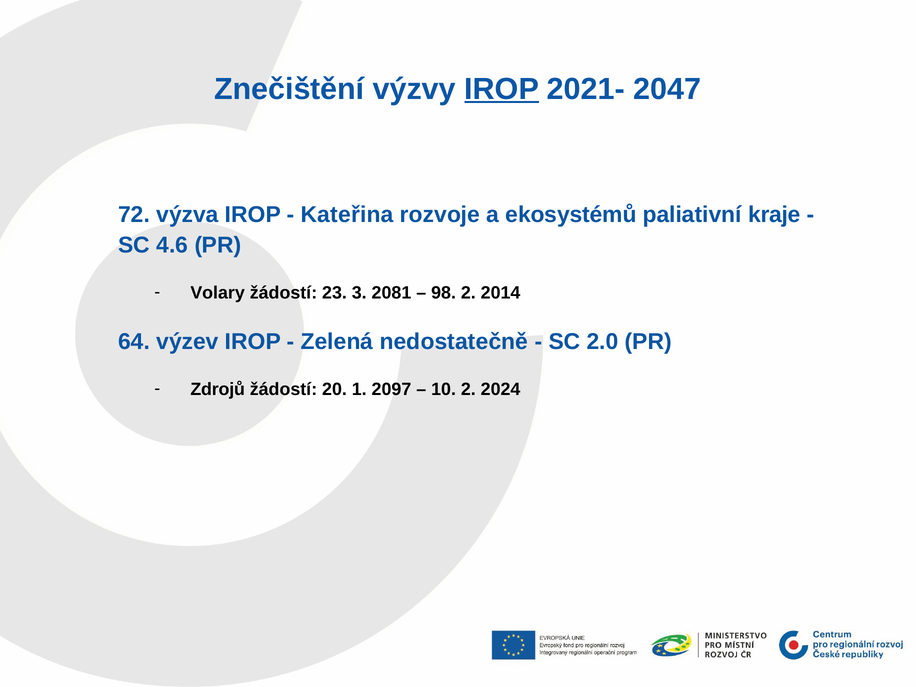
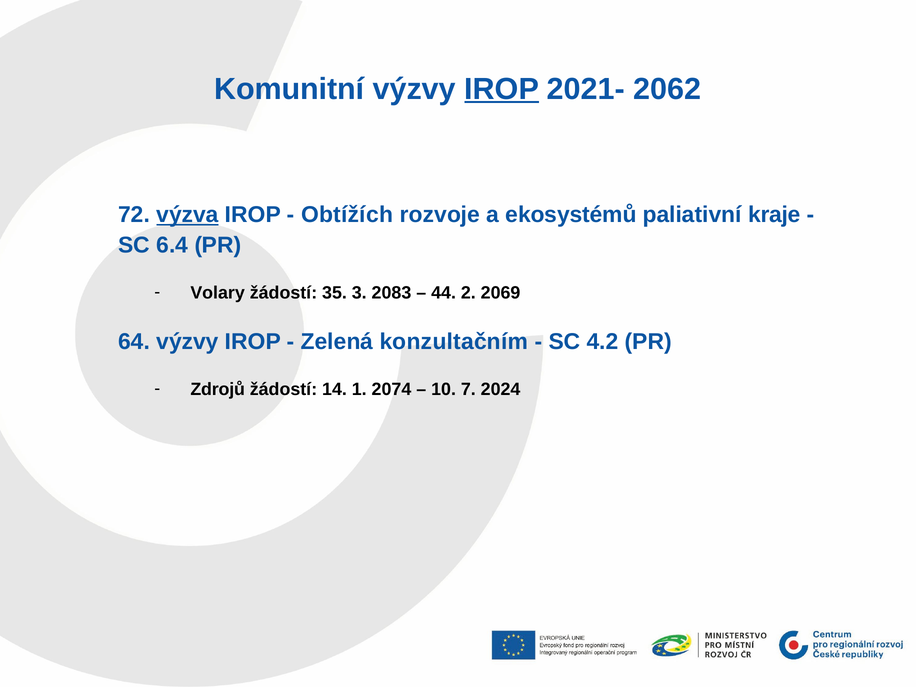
Znečištění: Znečištění -> Komunitní
2047: 2047 -> 2062
výzva underline: none -> present
Kateřina: Kateřina -> Obtížích
4.6: 4.6 -> 6.4
23: 23 -> 35
2081: 2081 -> 2083
98: 98 -> 44
2014: 2014 -> 2069
64 výzev: výzev -> výzvy
nedostatečně: nedostatečně -> konzultačním
2.0: 2.0 -> 4.2
20: 20 -> 14
2097: 2097 -> 2074
10 2: 2 -> 7
